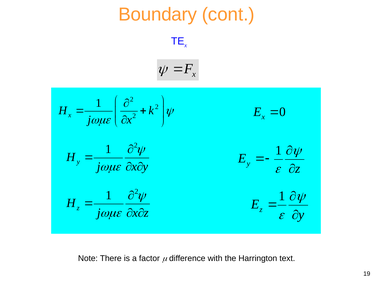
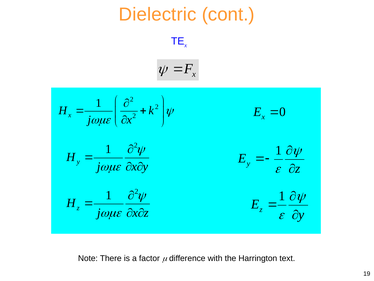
Boundary: Boundary -> Dielectric
